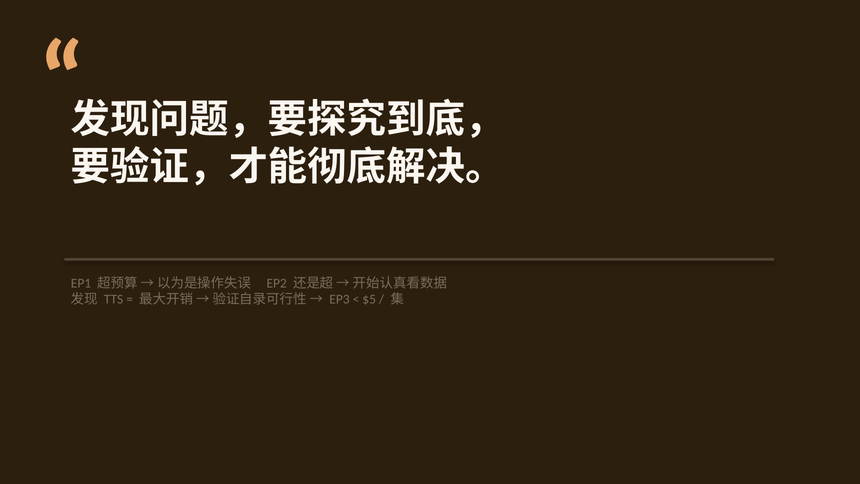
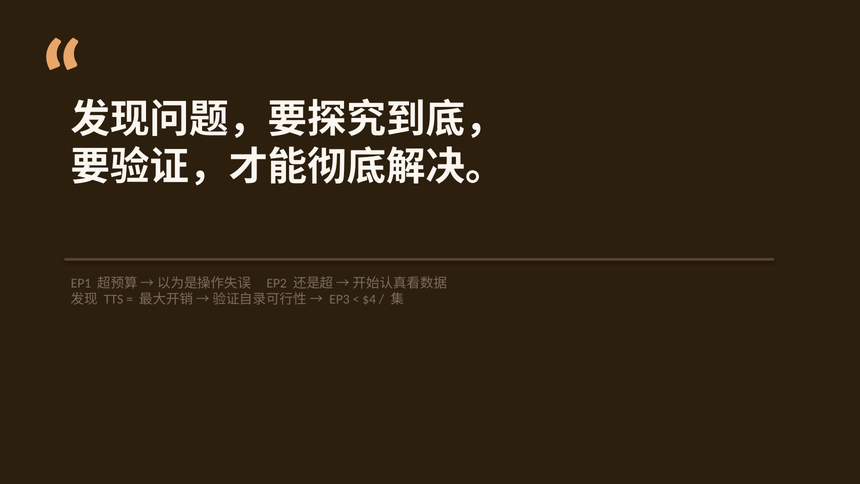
$5: $5 -> $4
